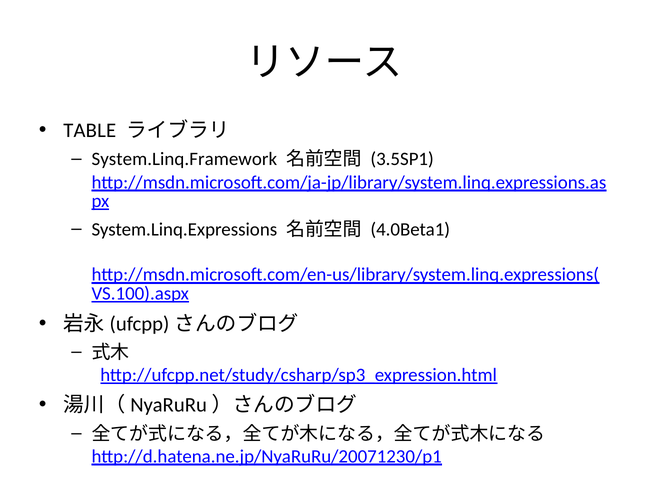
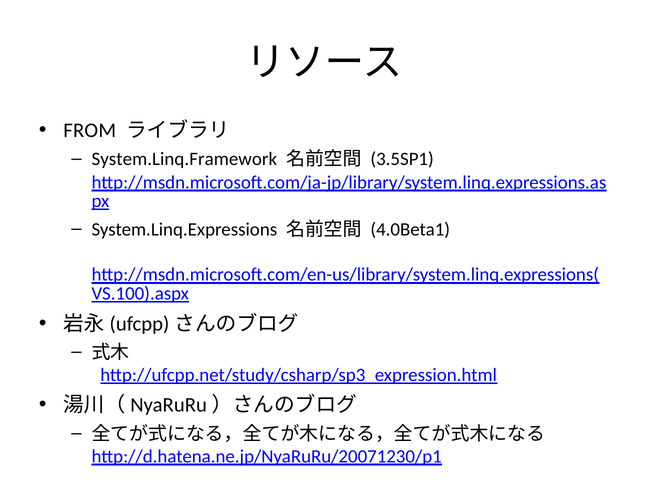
TABLE: TABLE -> FROM
